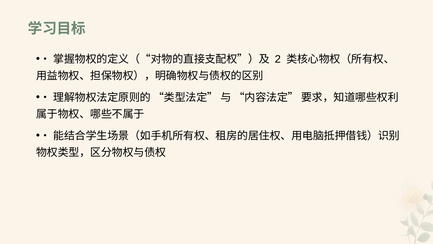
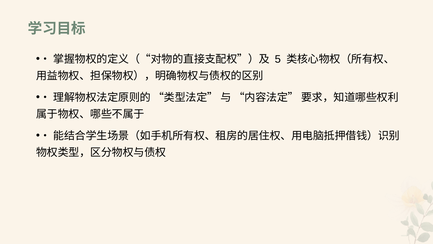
2: 2 -> 5
